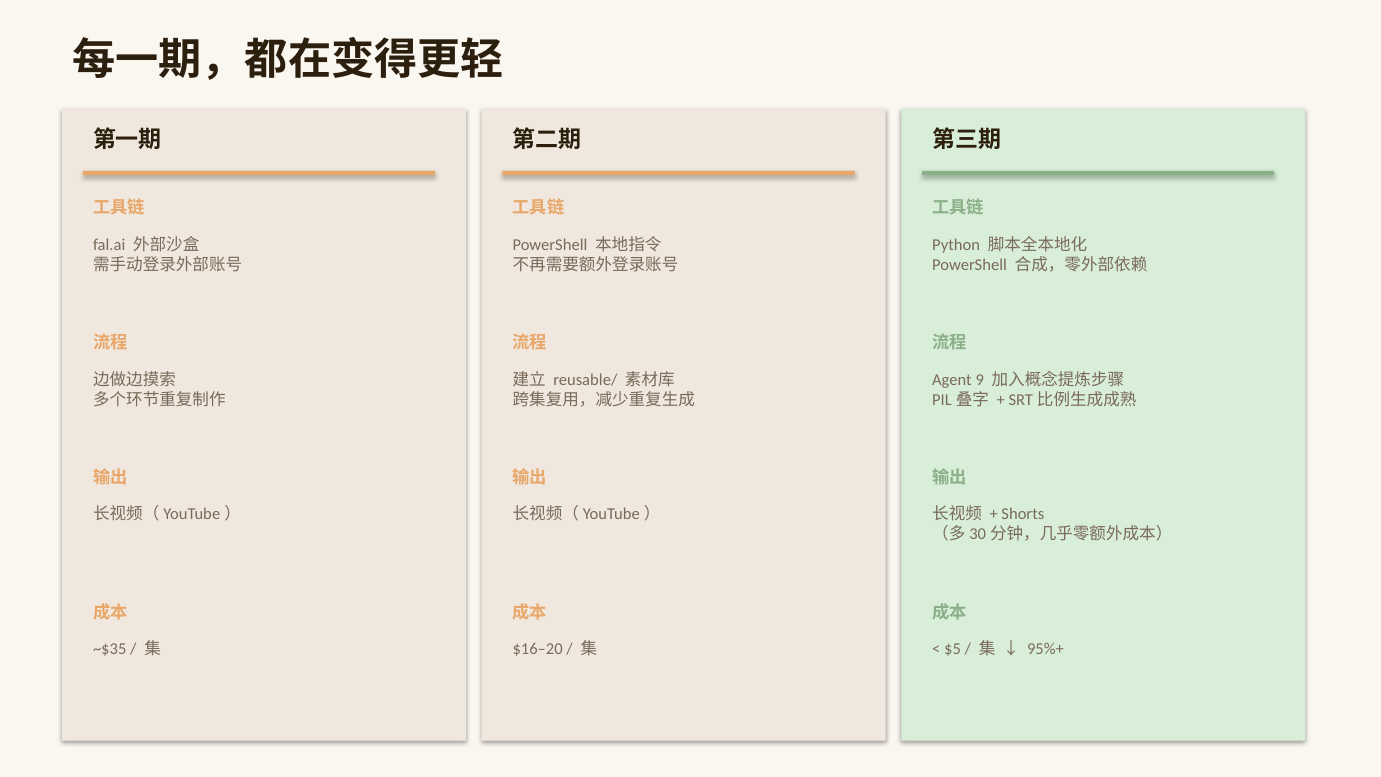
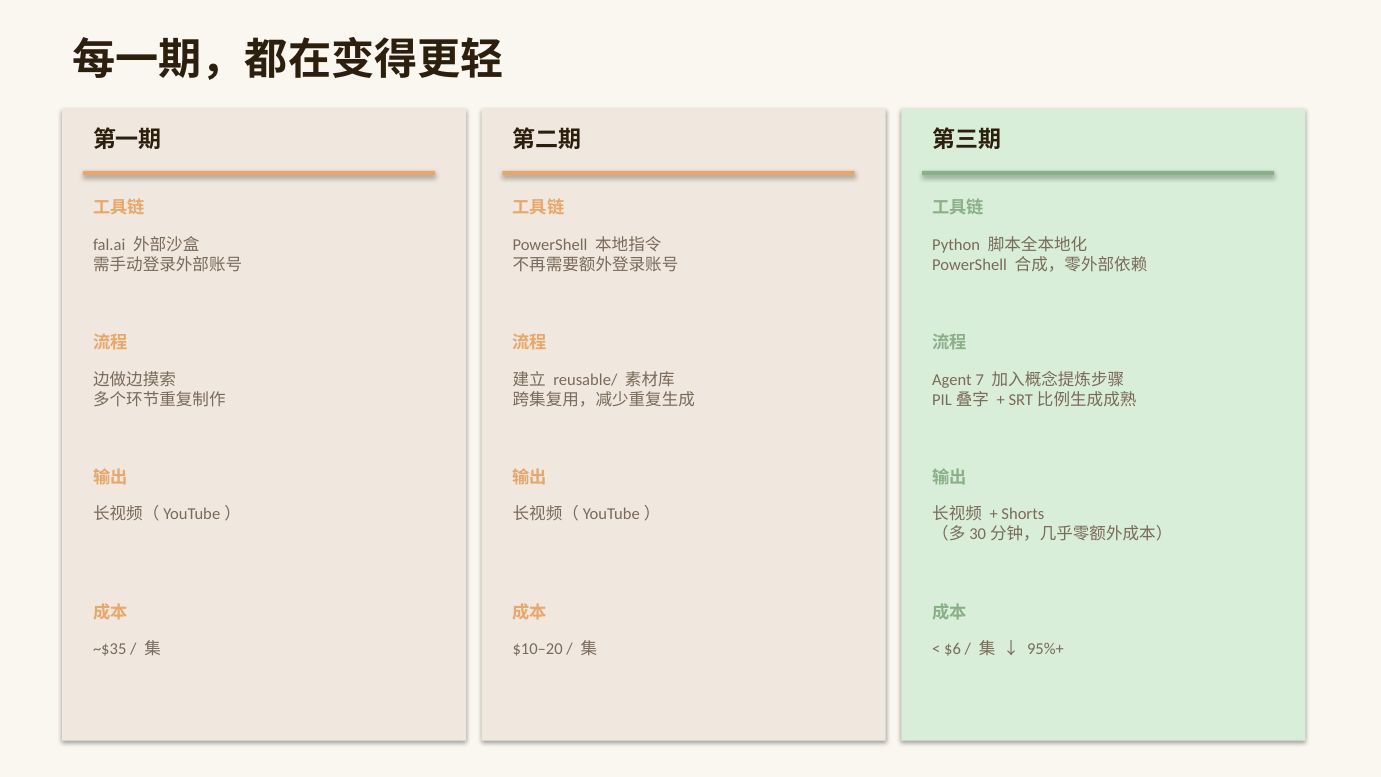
9: 9 -> 7
$16–20: $16–20 -> $10–20
$5: $5 -> $6
